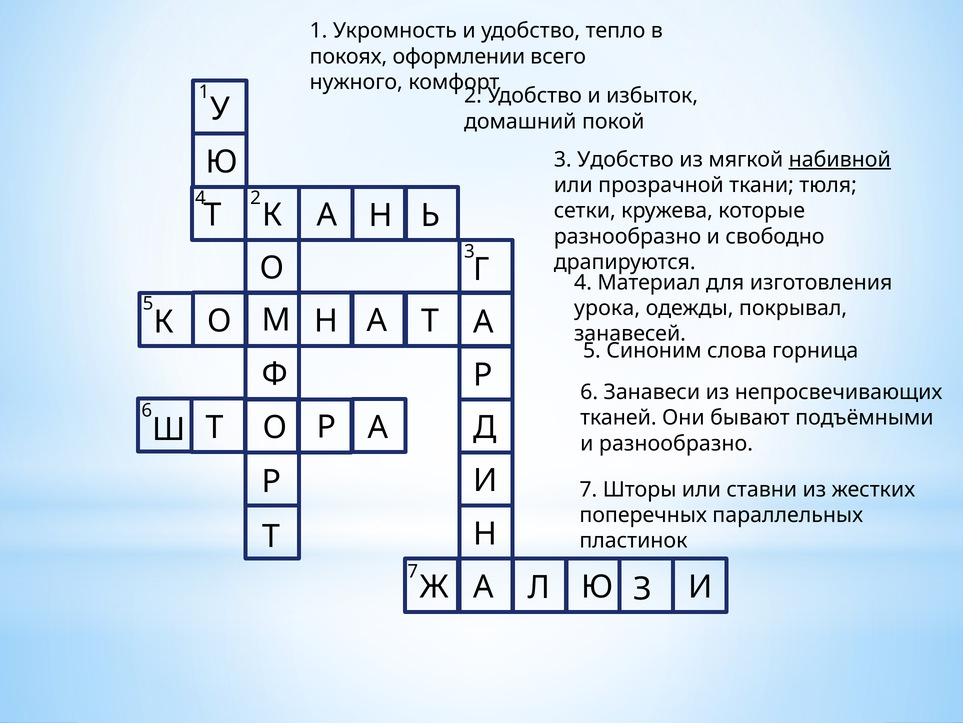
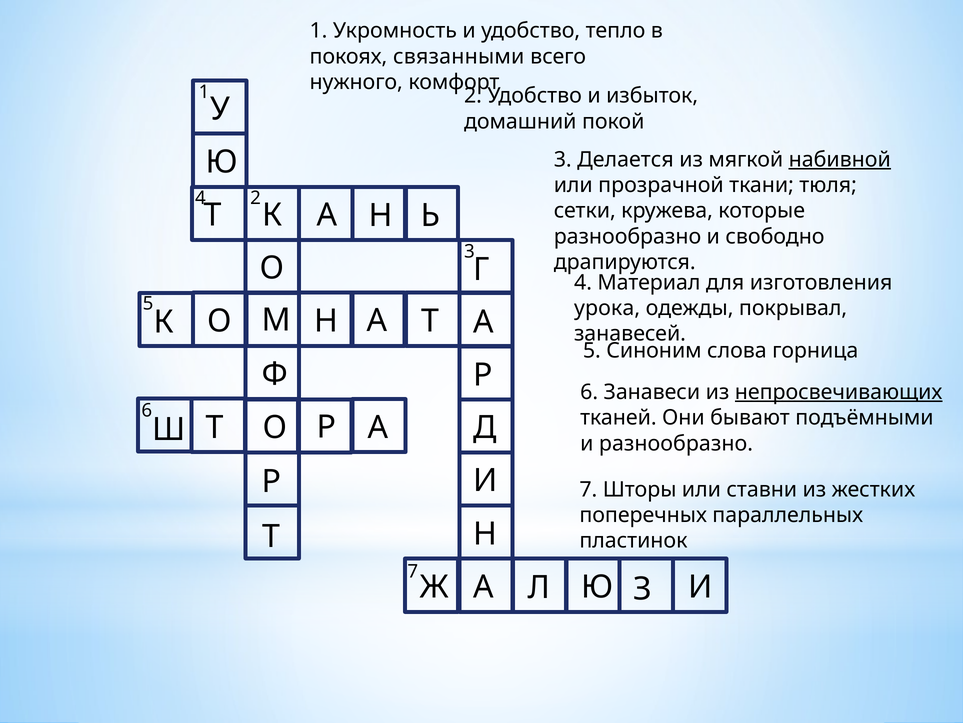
оформлении: оформлении -> связанными
3 Удобство: Удобство -> Делается
непросвечивающих underline: none -> present
